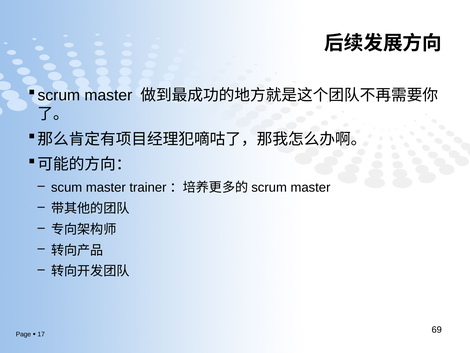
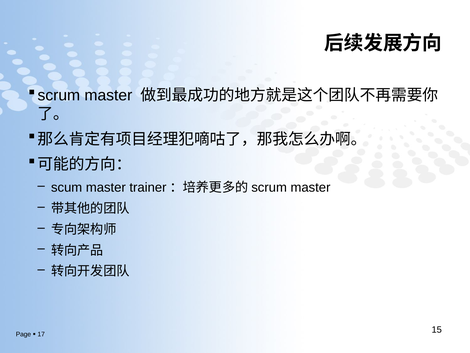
69: 69 -> 15
